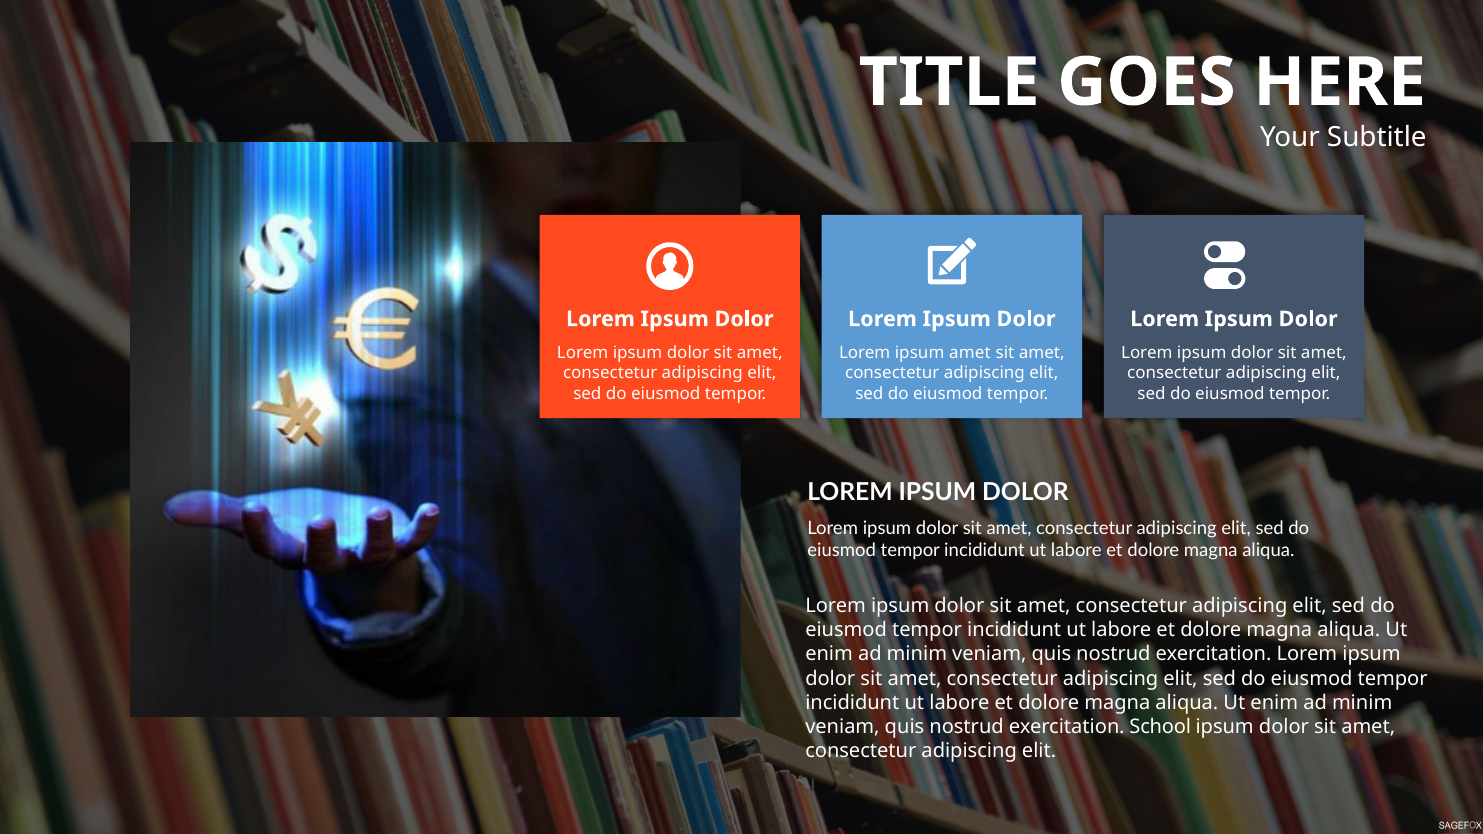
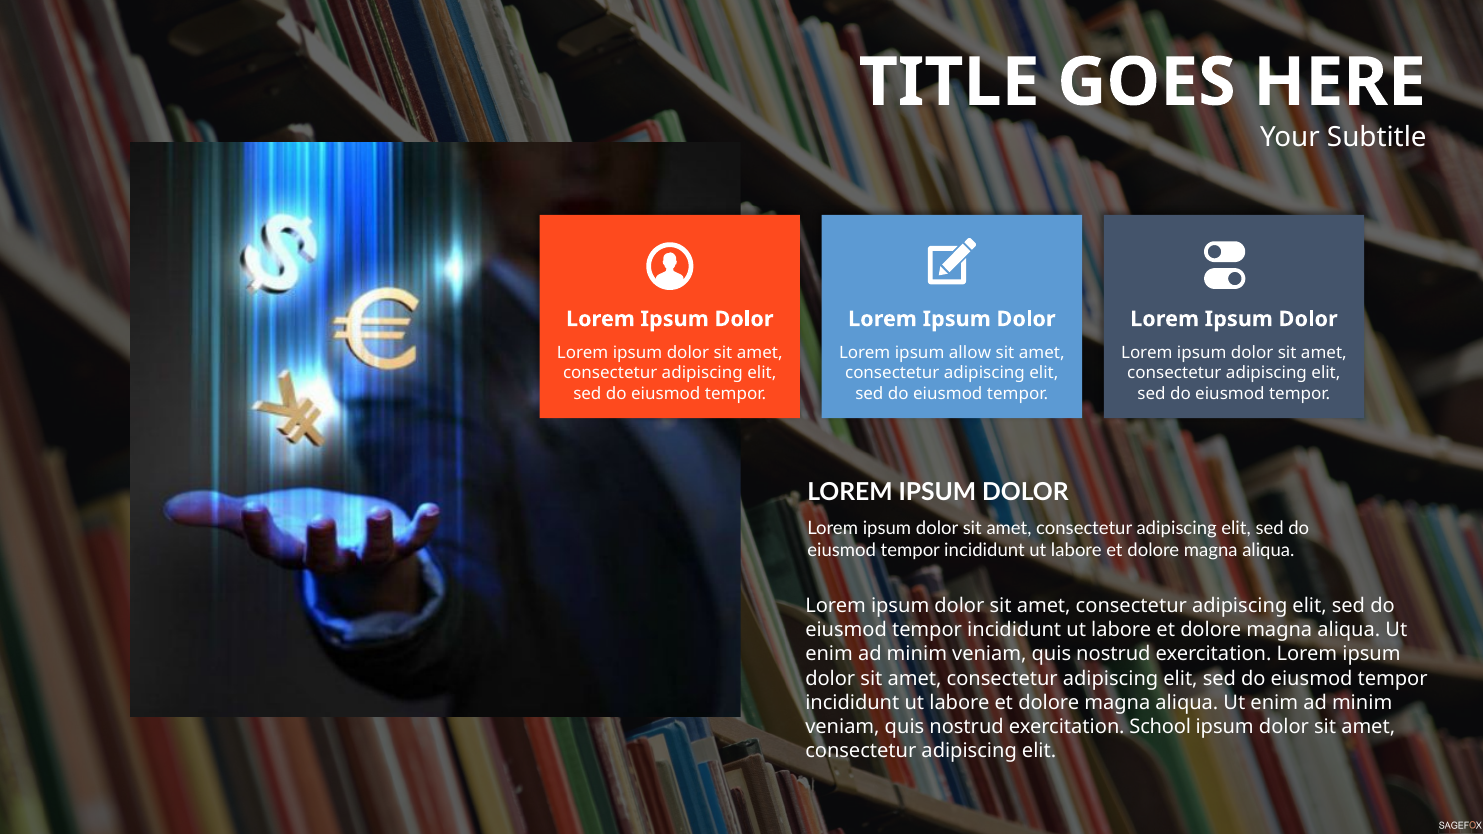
ipsum amet: amet -> allow
